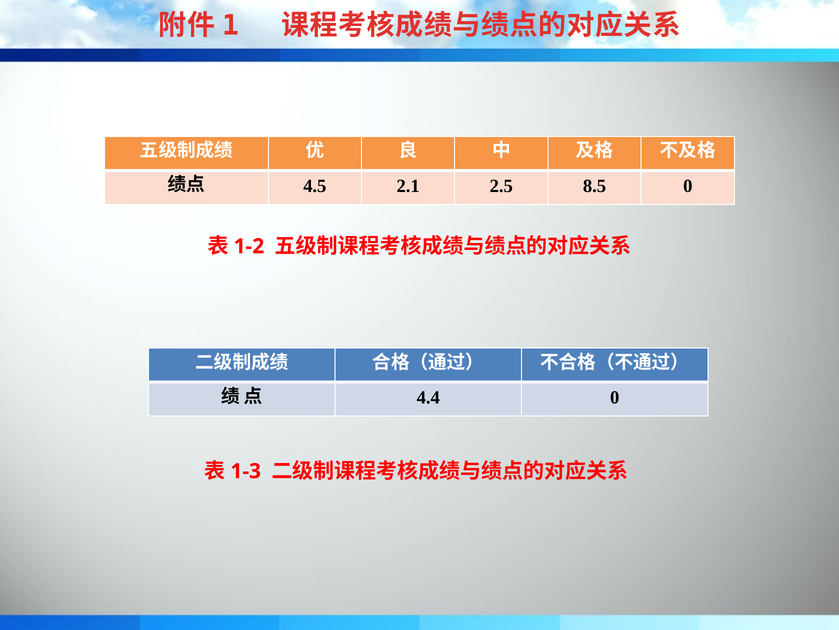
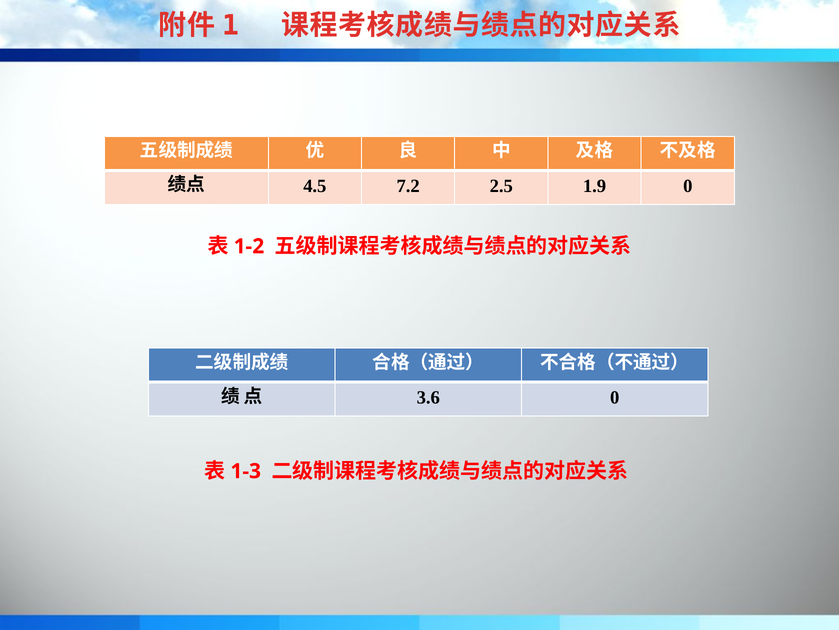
2.1: 2.1 -> 7.2
8.5: 8.5 -> 1.9
4.4: 4.4 -> 3.6
